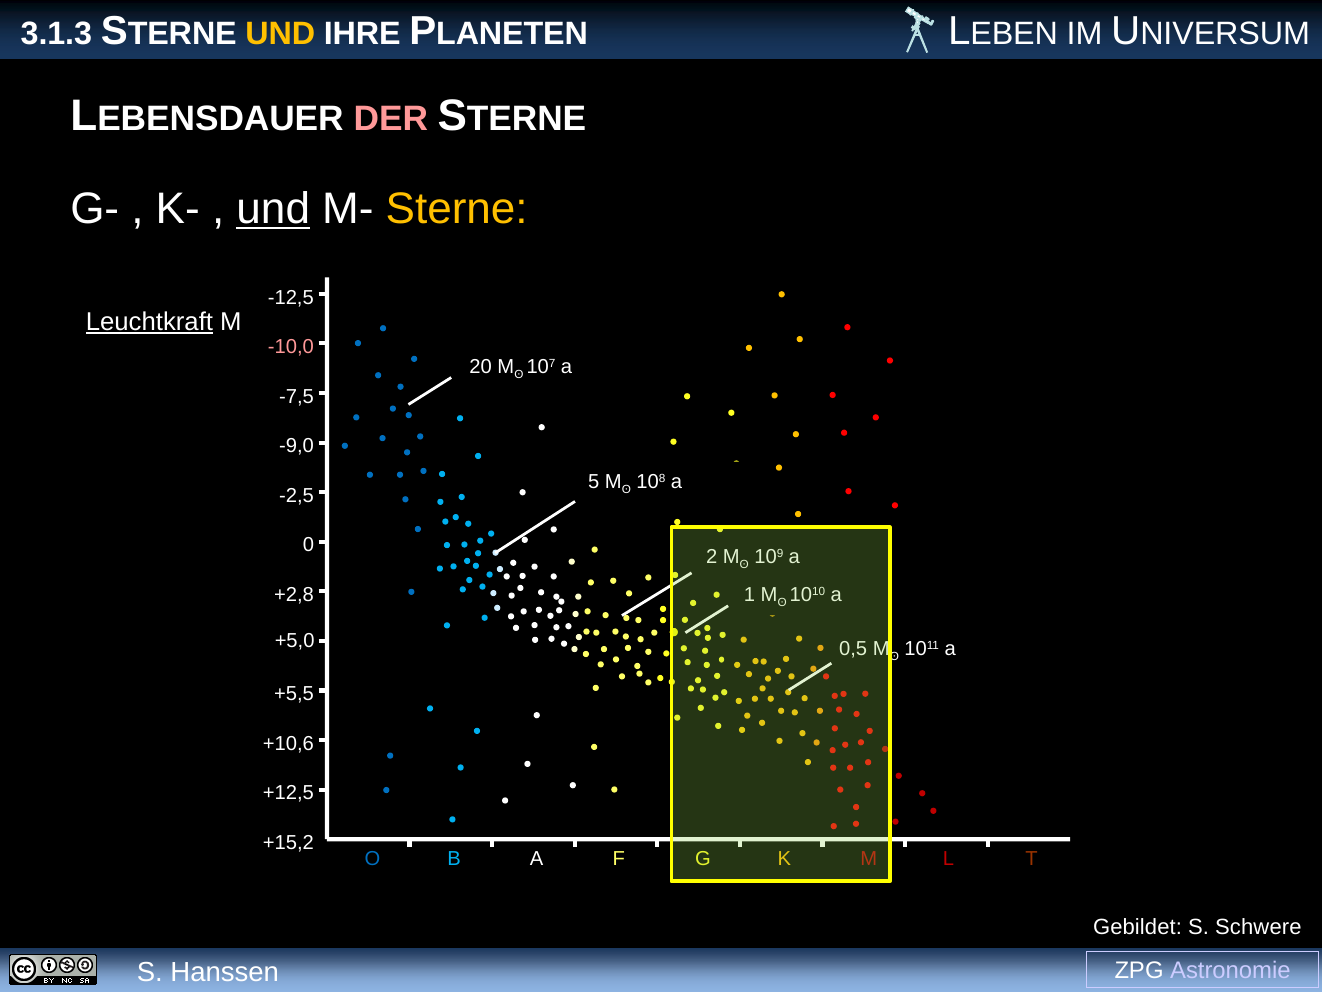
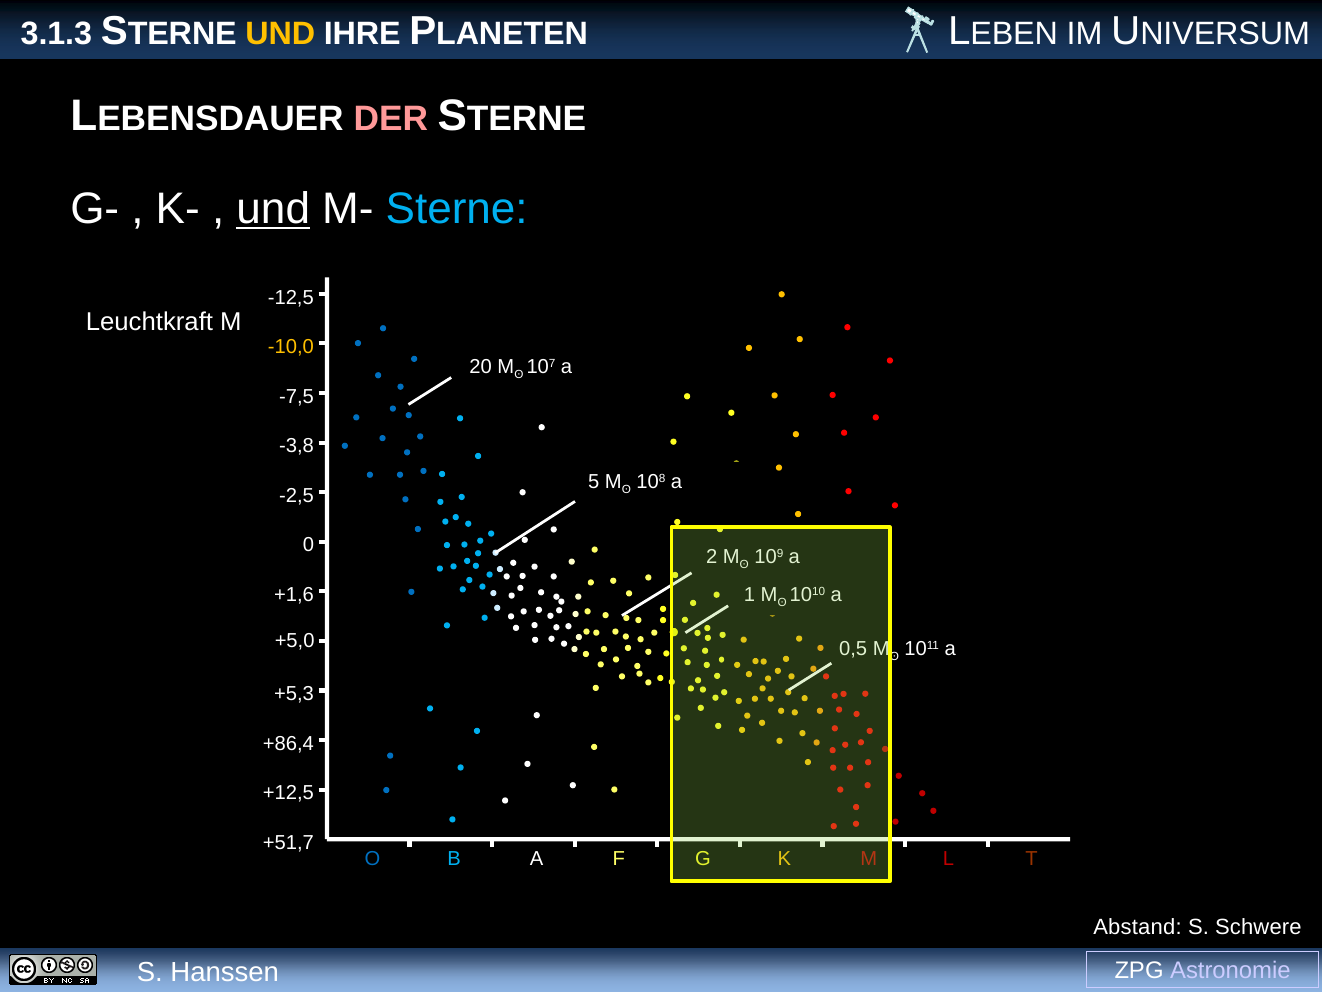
Sterne colour: yellow -> light blue
Leuchtkraft underline: present -> none
-10,0 colour: pink -> yellow
-9,0: -9,0 -> -3,8
+2,8: +2,8 -> +1,6
+5,5: +5,5 -> +5,3
+10,6: +10,6 -> +86,4
+15,2: +15,2 -> +51,7
Gebildet: Gebildet -> Abstand
